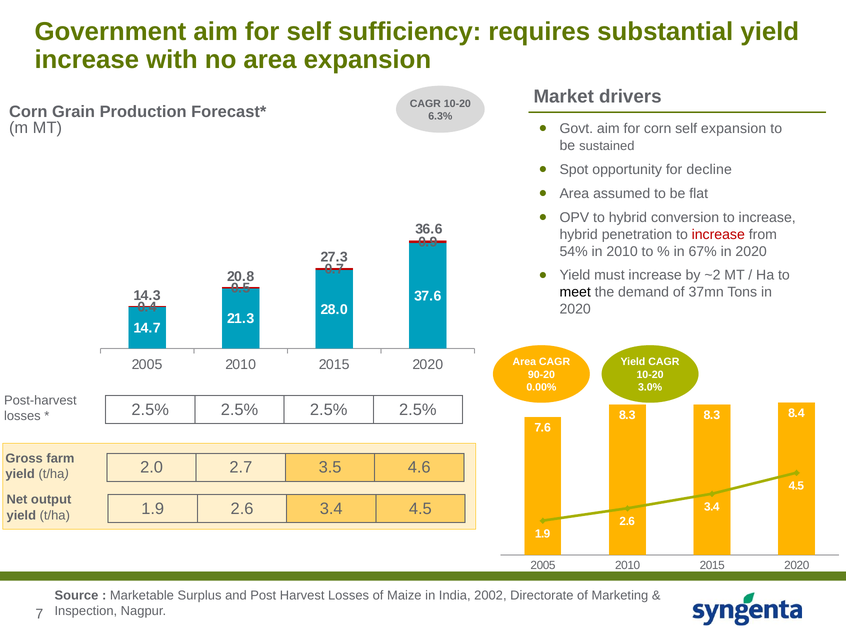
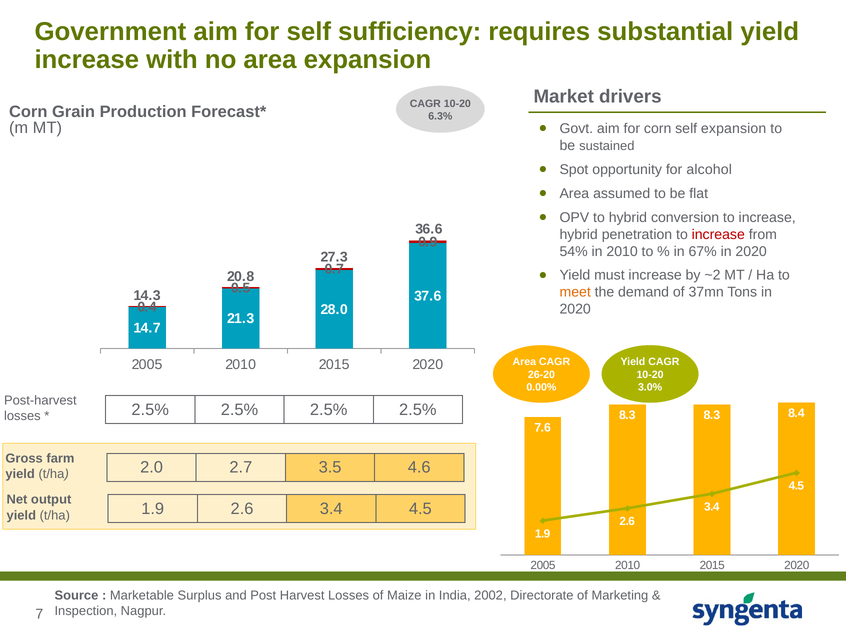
decline: decline -> alcohol
meet colour: black -> orange
90-20: 90-20 -> 26-20
